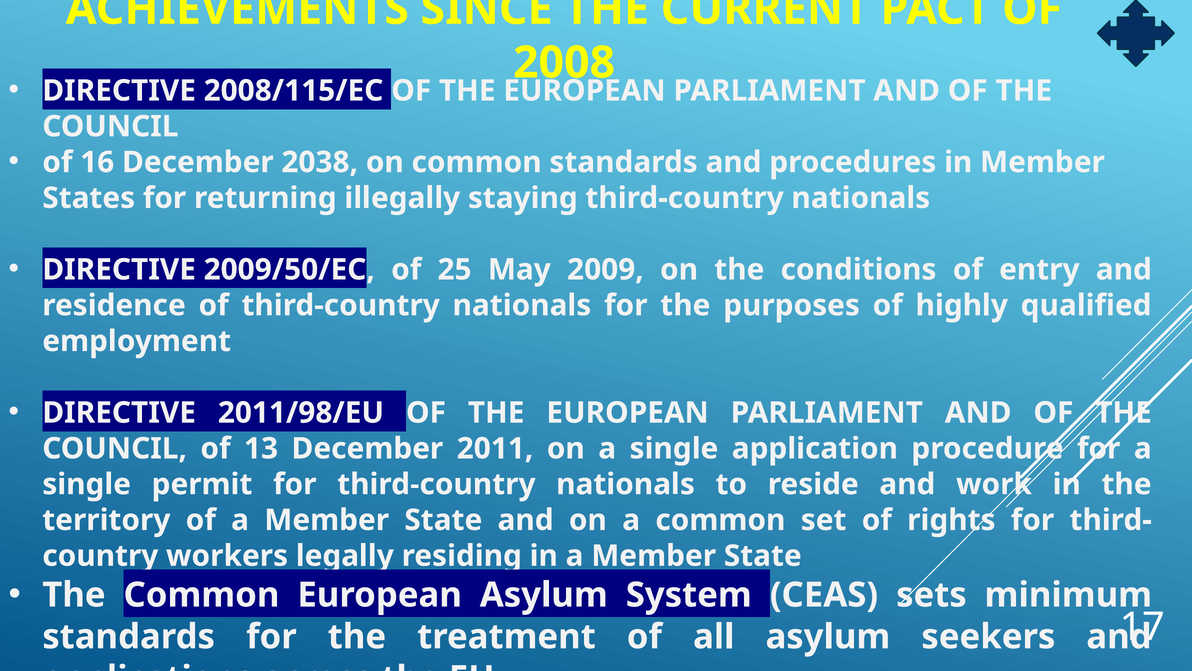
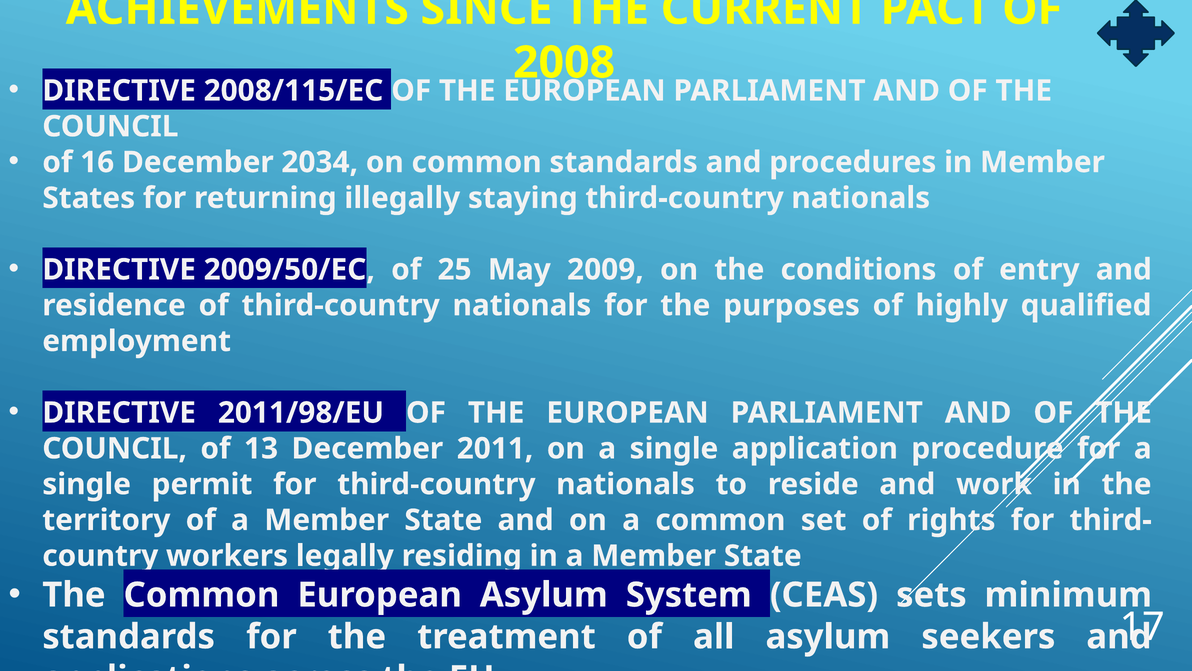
2038: 2038 -> 2034
